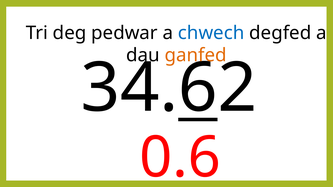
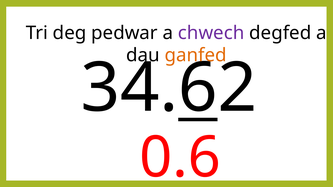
chwech colour: blue -> purple
